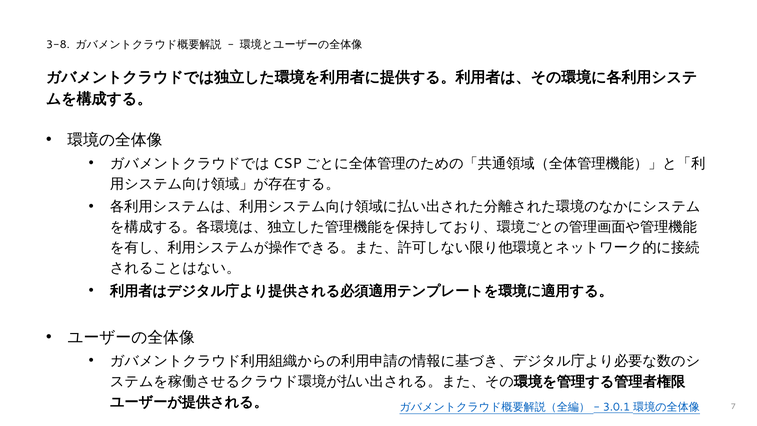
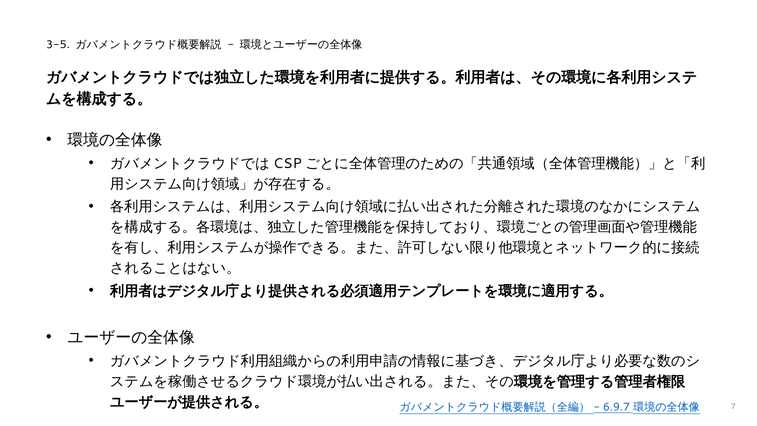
3-8: 3-8 -> 3-5
3.0.1: 3.0.1 -> 6.9.7
